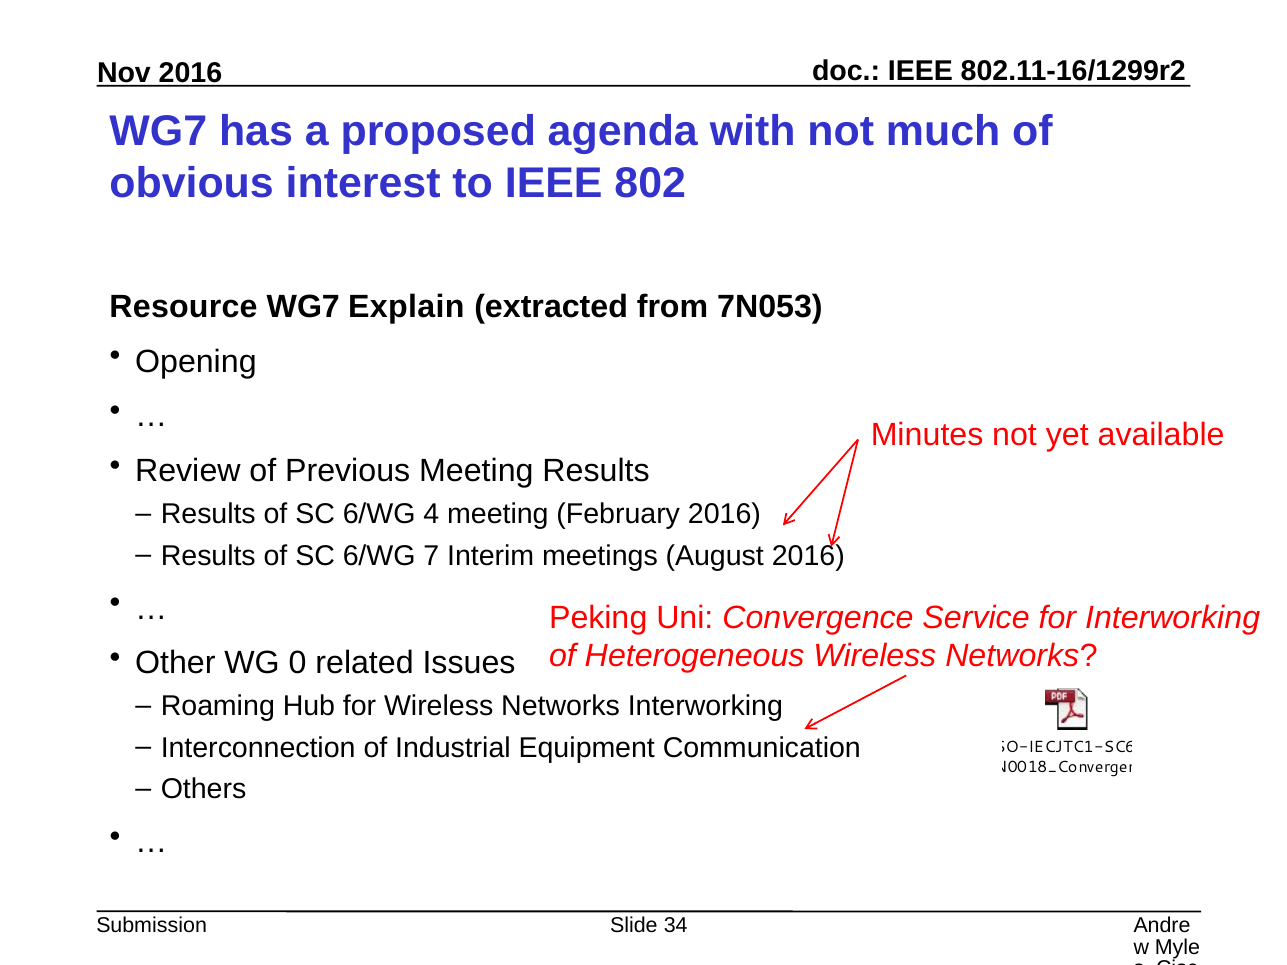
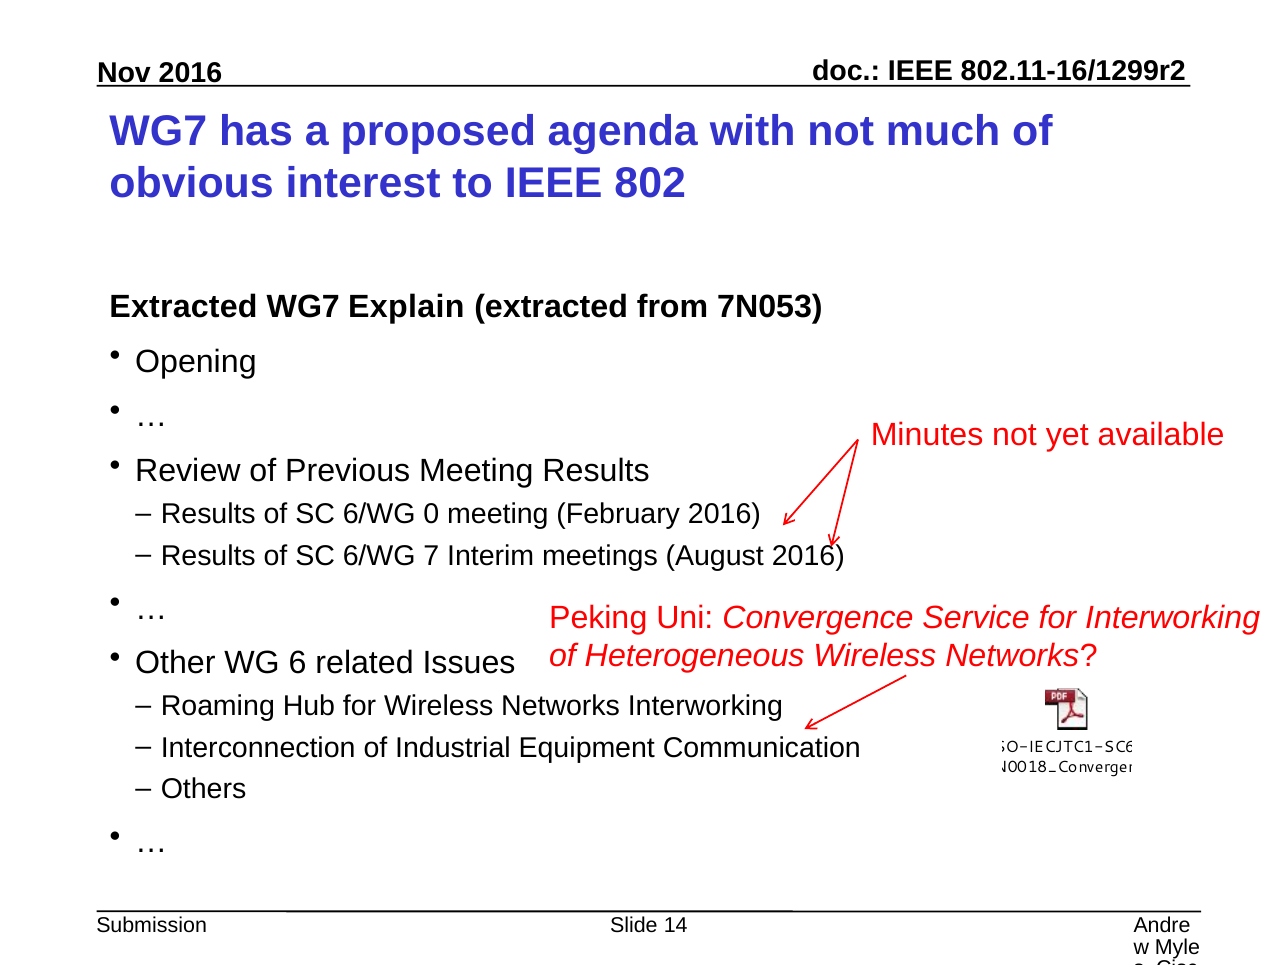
Resource at (184, 307): Resource -> Extracted
4: 4 -> 0
0: 0 -> 6
34: 34 -> 14
